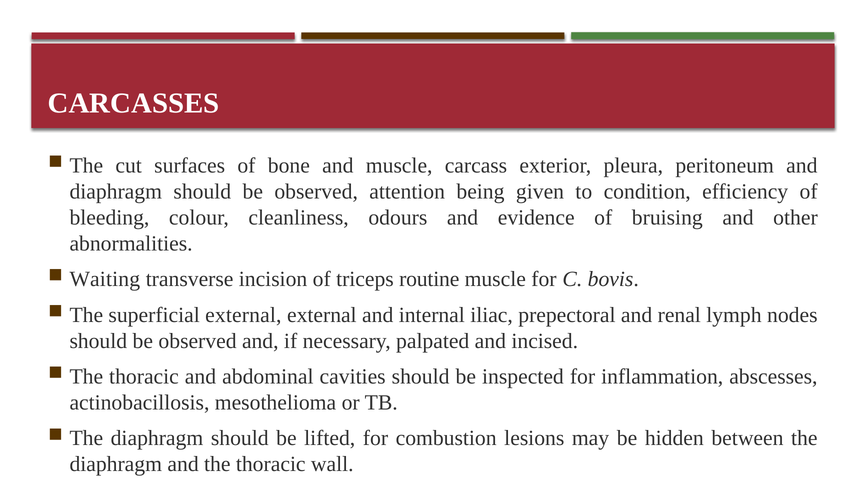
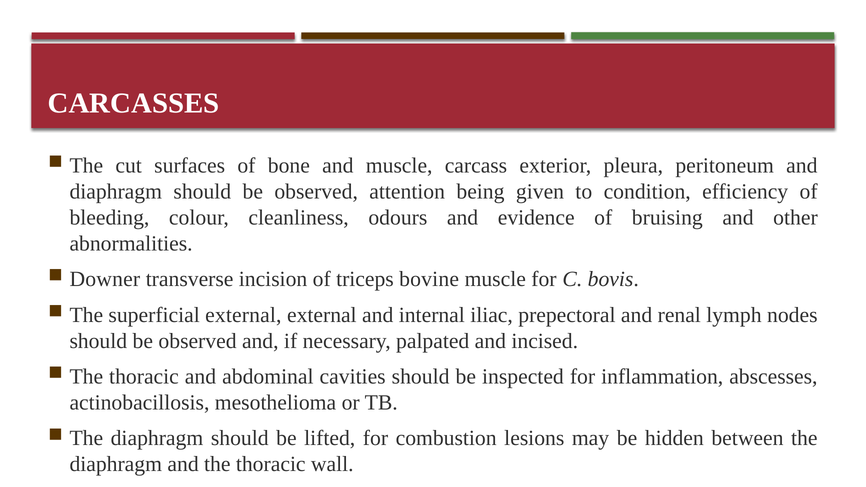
Waiting: Waiting -> Downer
routine: routine -> bovine
